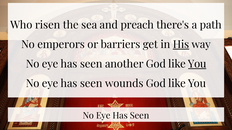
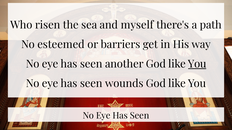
preach: preach -> myself
emperors: emperors -> esteemed
His underline: present -> none
